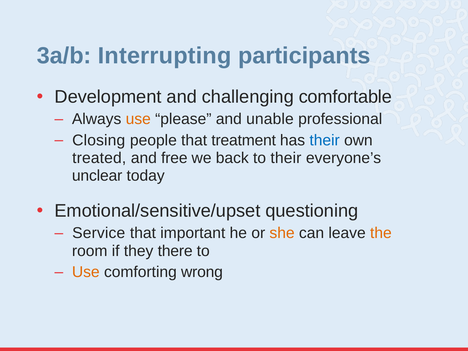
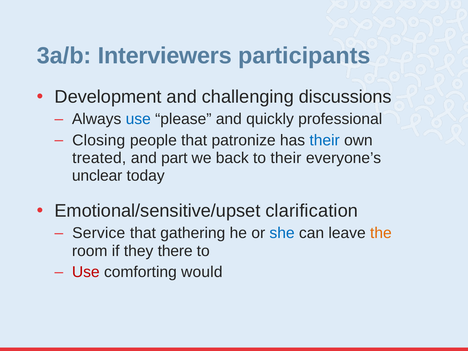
Interrupting: Interrupting -> Interviewers
comfortable: comfortable -> discussions
use at (138, 119) colour: orange -> blue
unable: unable -> quickly
treatment: treatment -> patronize
free: free -> part
questioning: questioning -> clarification
important: important -> gathering
she colour: orange -> blue
Use at (86, 272) colour: orange -> red
wrong: wrong -> would
